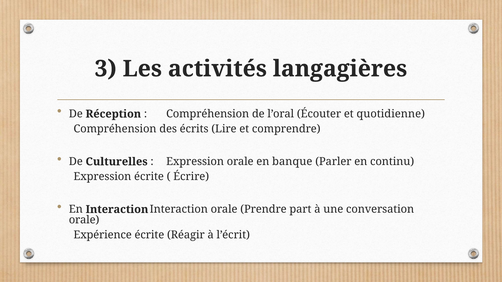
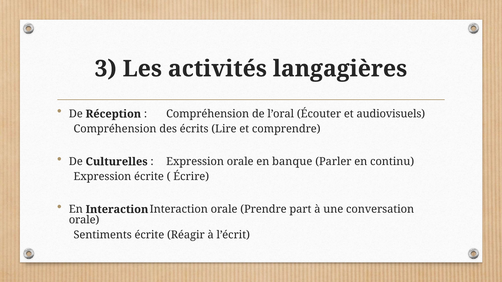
quotidienne: quotidienne -> audiovisuels
Expérience: Expérience -> Sentiments
